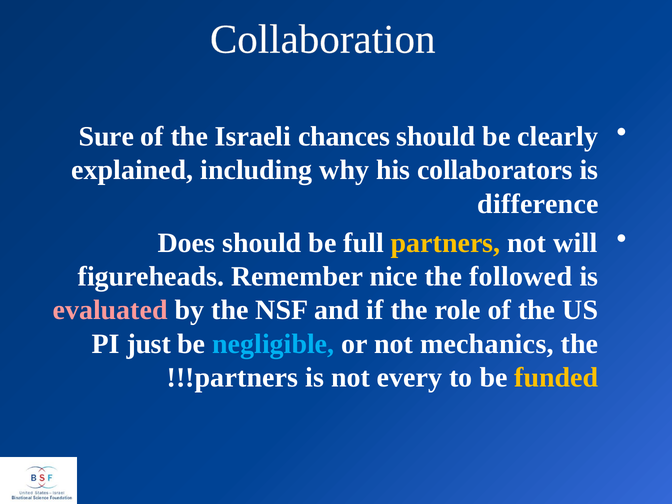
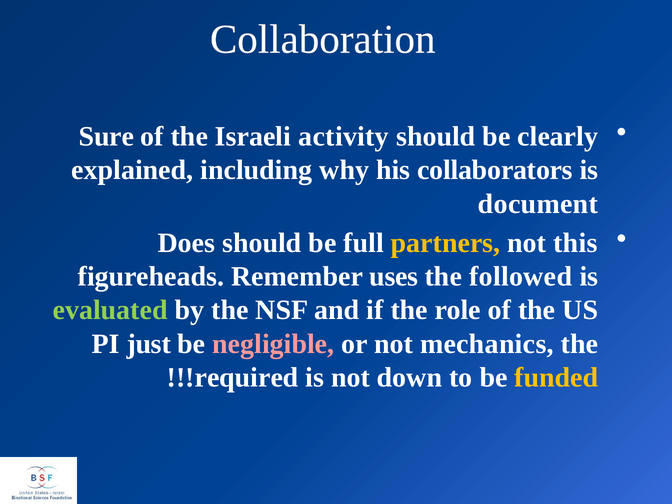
chances: chances -> activity
difference: difference -> document
will: will -> this
nice: nice -> uses
evaluated colour: pink -> light green
negligible colour: light blue -> pink
partners at (247, 377): partners -> required
every: every -> down
